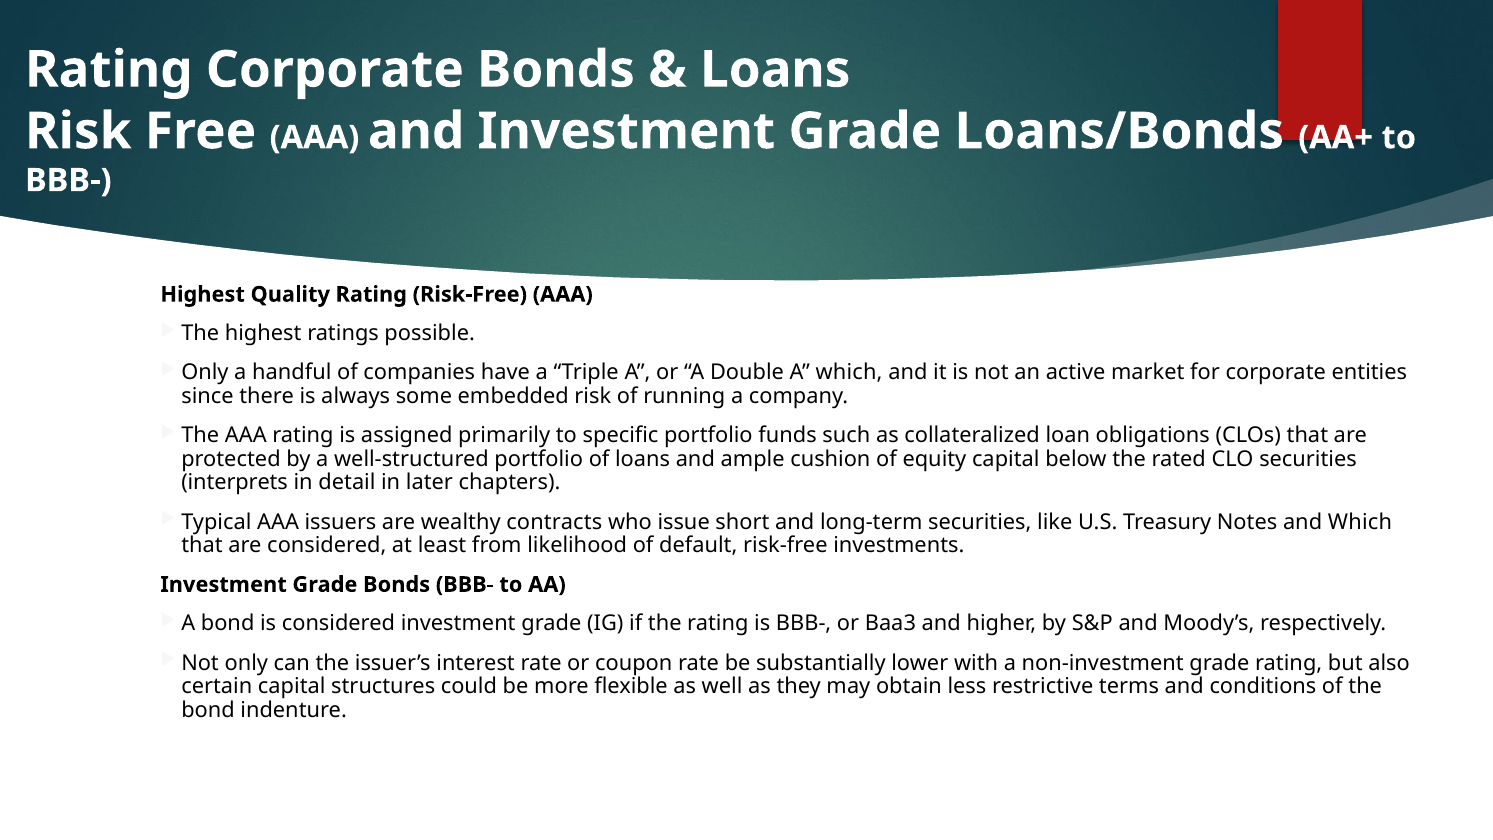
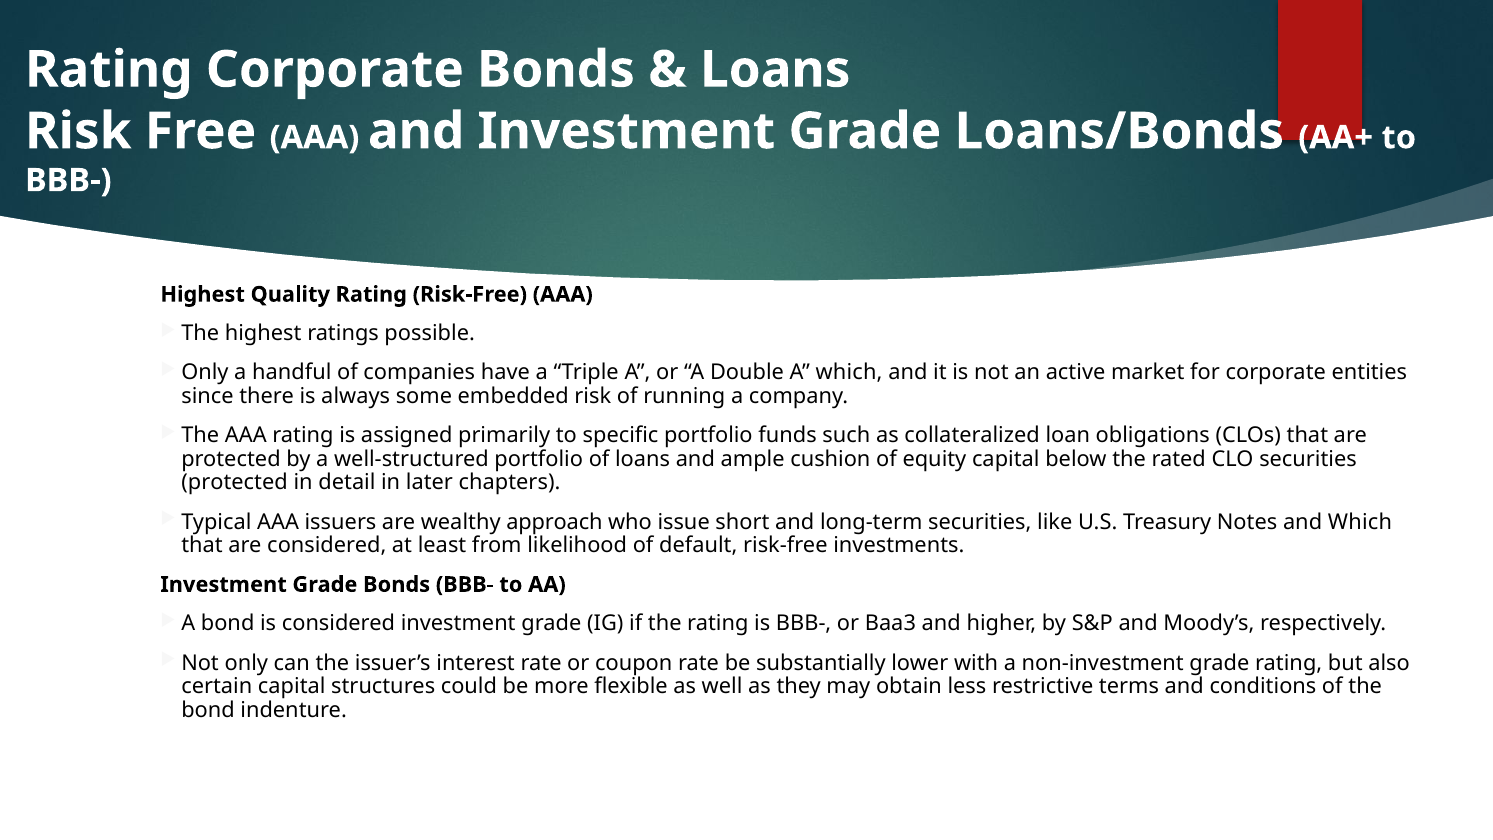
interprets at (235, 483): interprets -> protected
contracts: contracts -> approach
